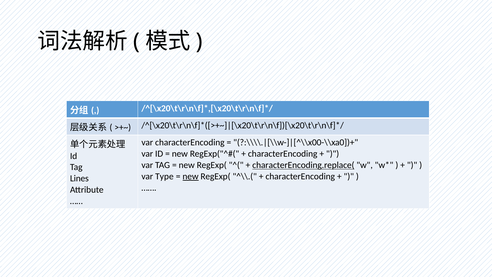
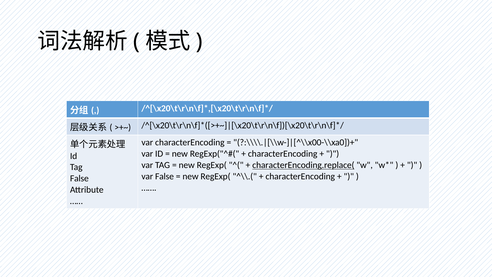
var Type: Type -> False
new at (191, 176) underline: present -> none
Lines at (79, 178): Lines -> False
